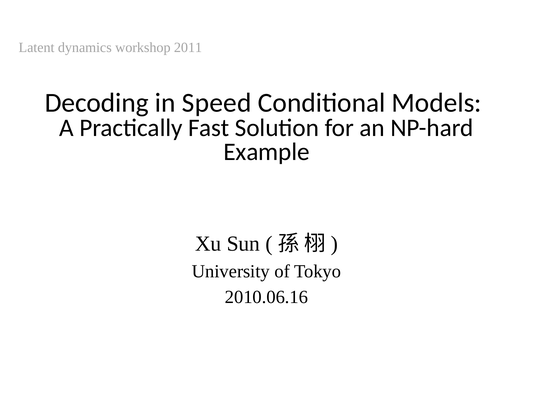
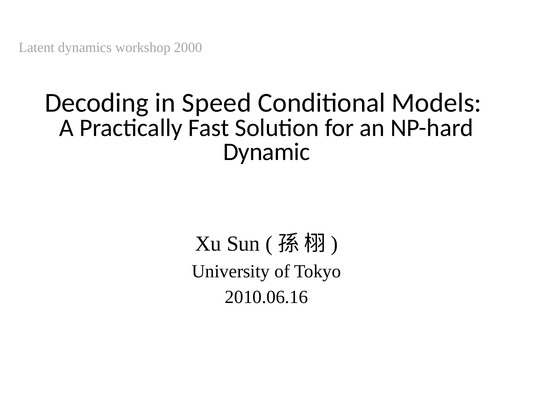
2011: 2011 -> 2000
Example: Example -> Dynamic
